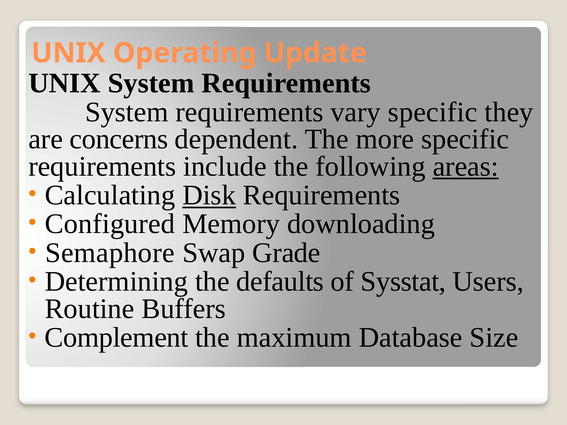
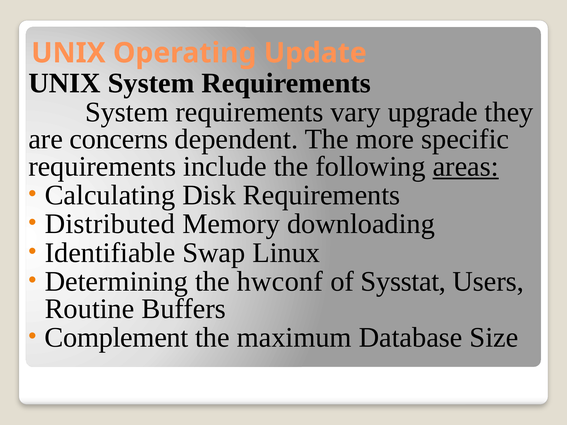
vary specific: specific -> upgrade
Disk underline: present -> none
Configured: Configured -> Distributed
Semaphore: Semaphore -> Identifiable
Grade: Grade -> Linux
defaults: defaults -> hwconf
